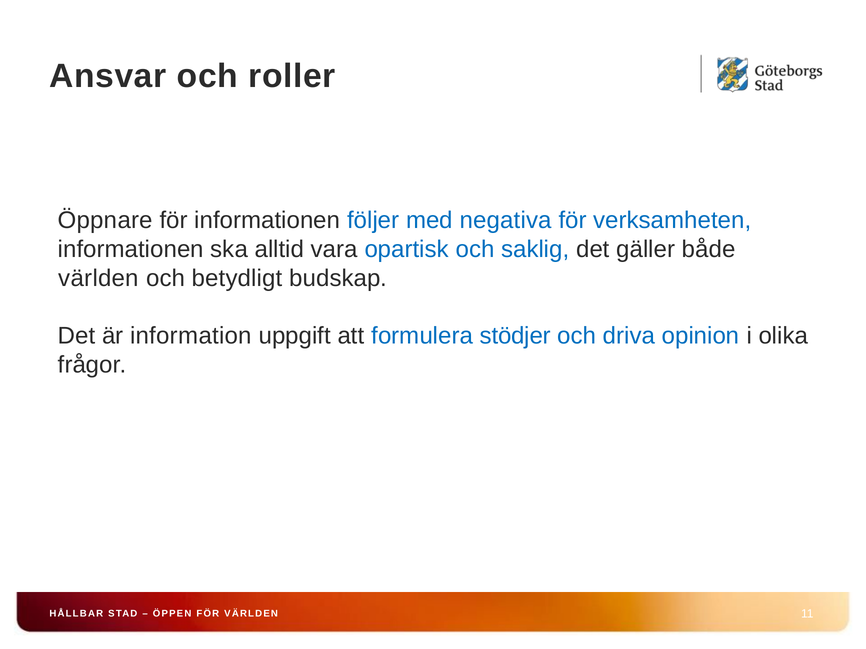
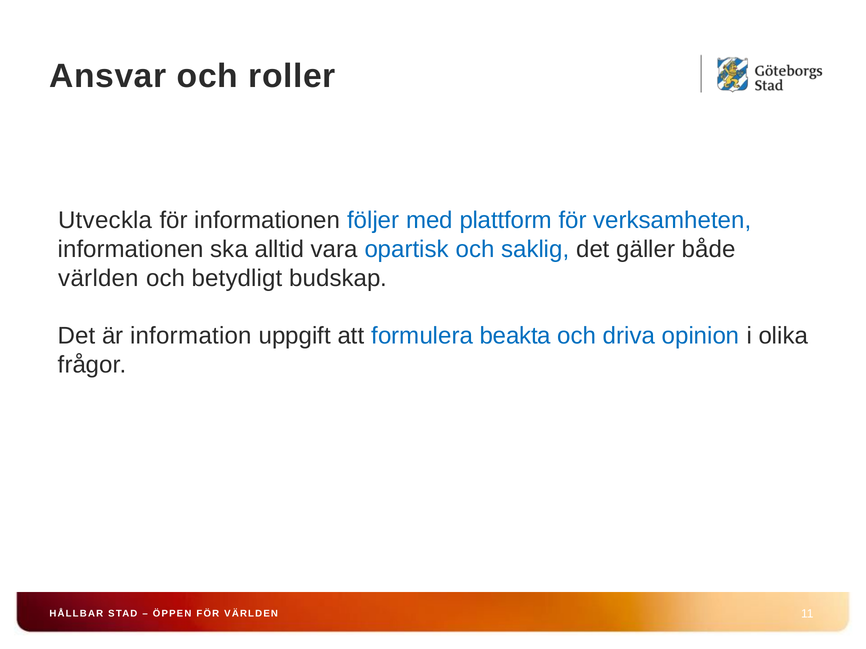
Öppnare: Öppnare -> Utveckla
negativa: negativa -> plattform
stödjer: stödjer -> beakta
